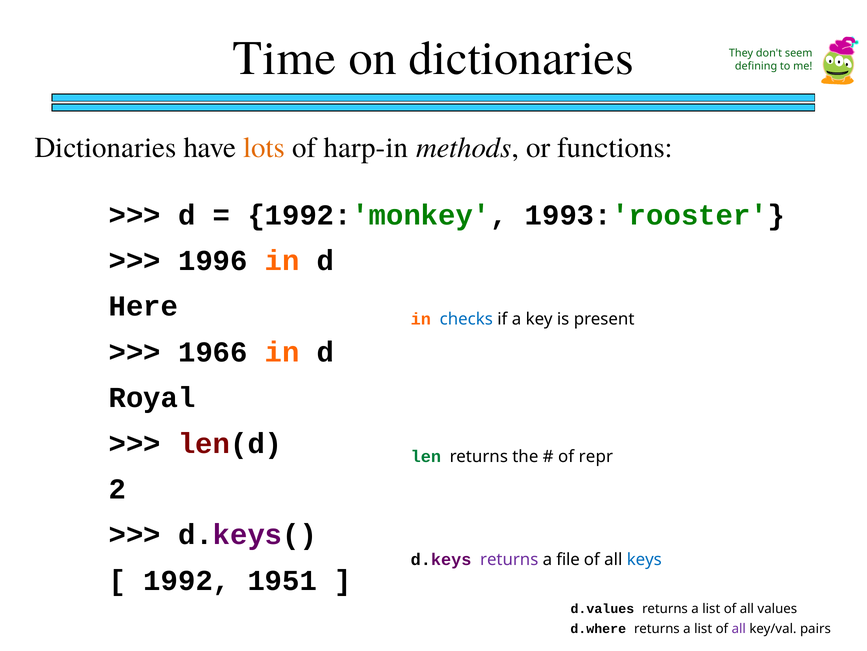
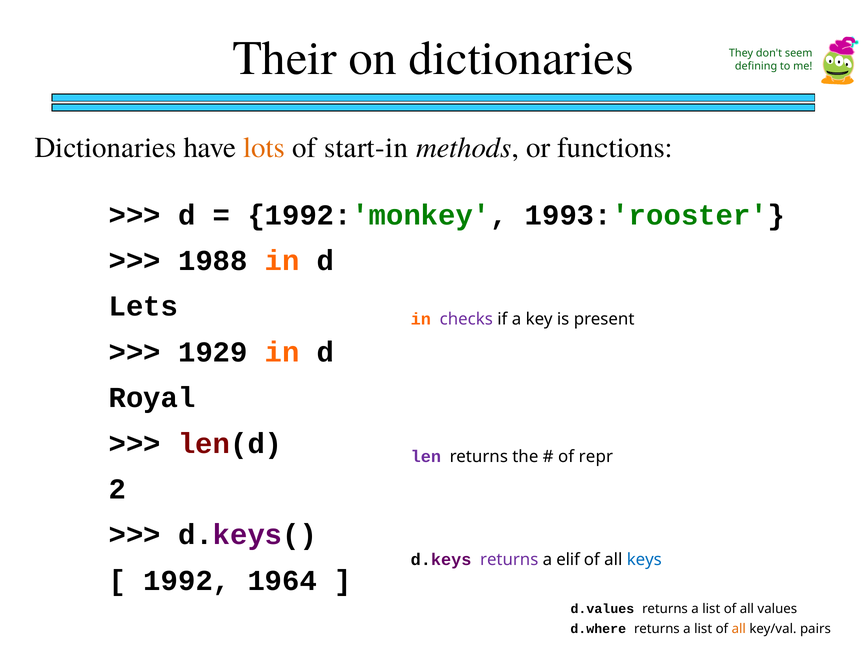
Time: Time -> Their
harp-in: harp-in -> start-in
1996: 1996 -> 1988
Here: Here -> Lets
checks colour: blue -> purple
1966: 1966 -> 1929
len colour: green -> purple
file: file -> elif
1951: 1951 -> 1964
all at (739, 628) colour: purple -> orange
